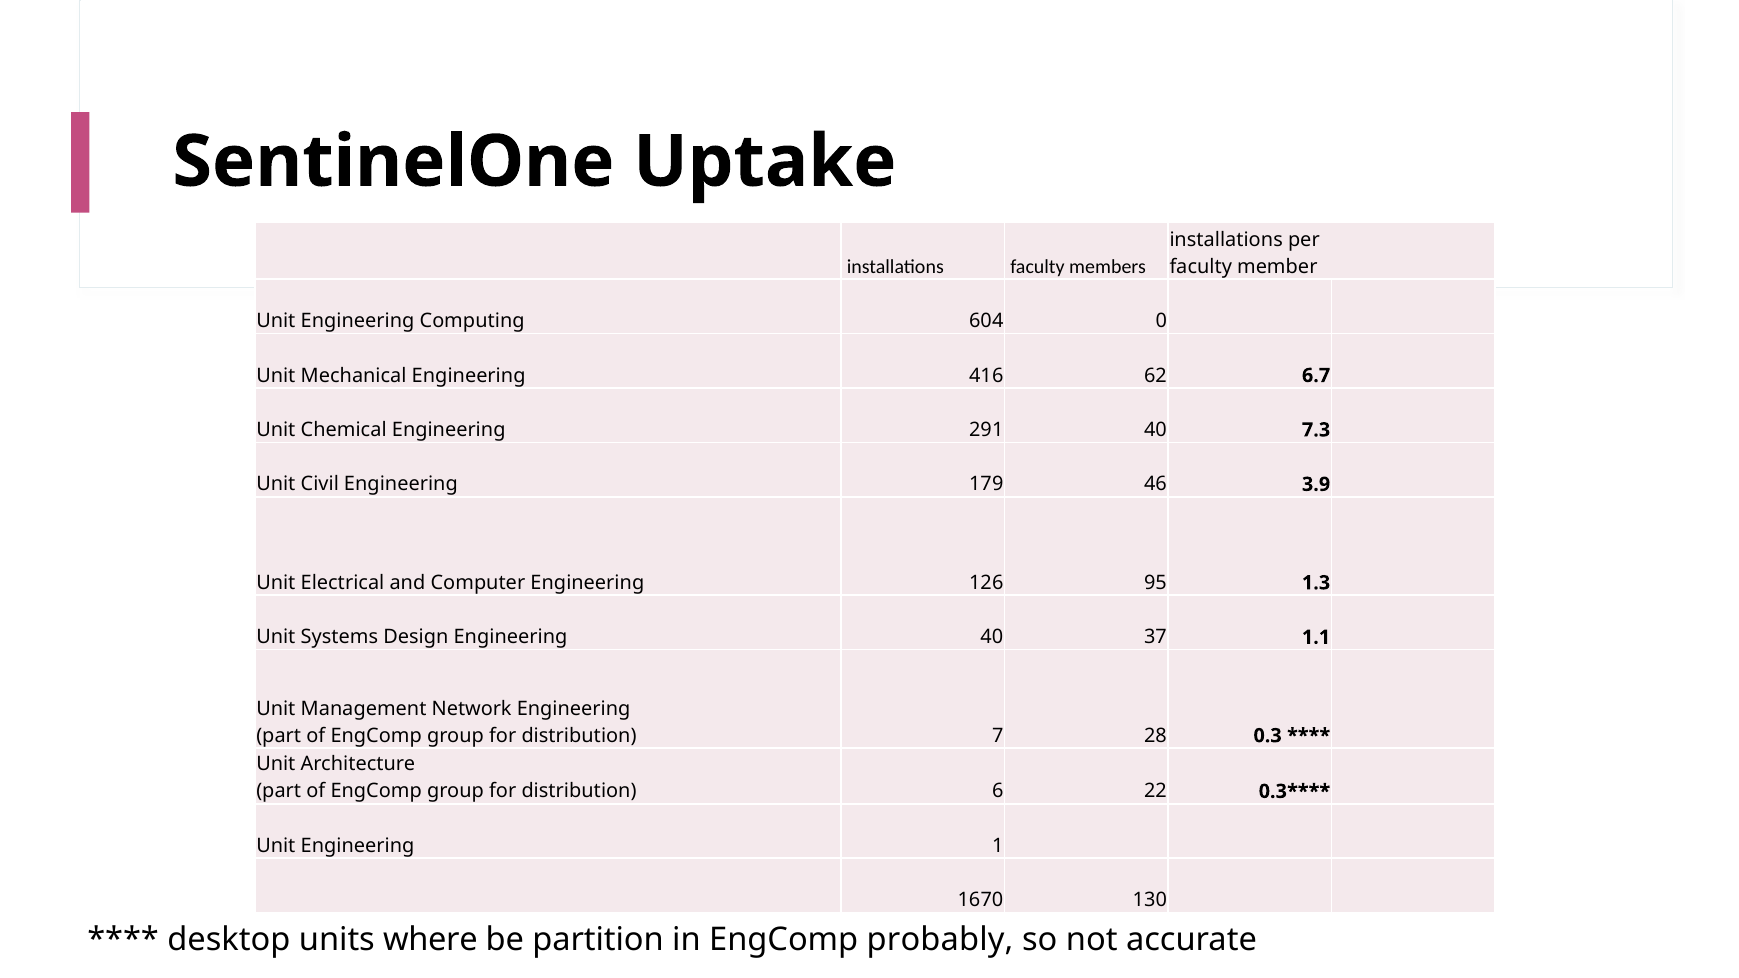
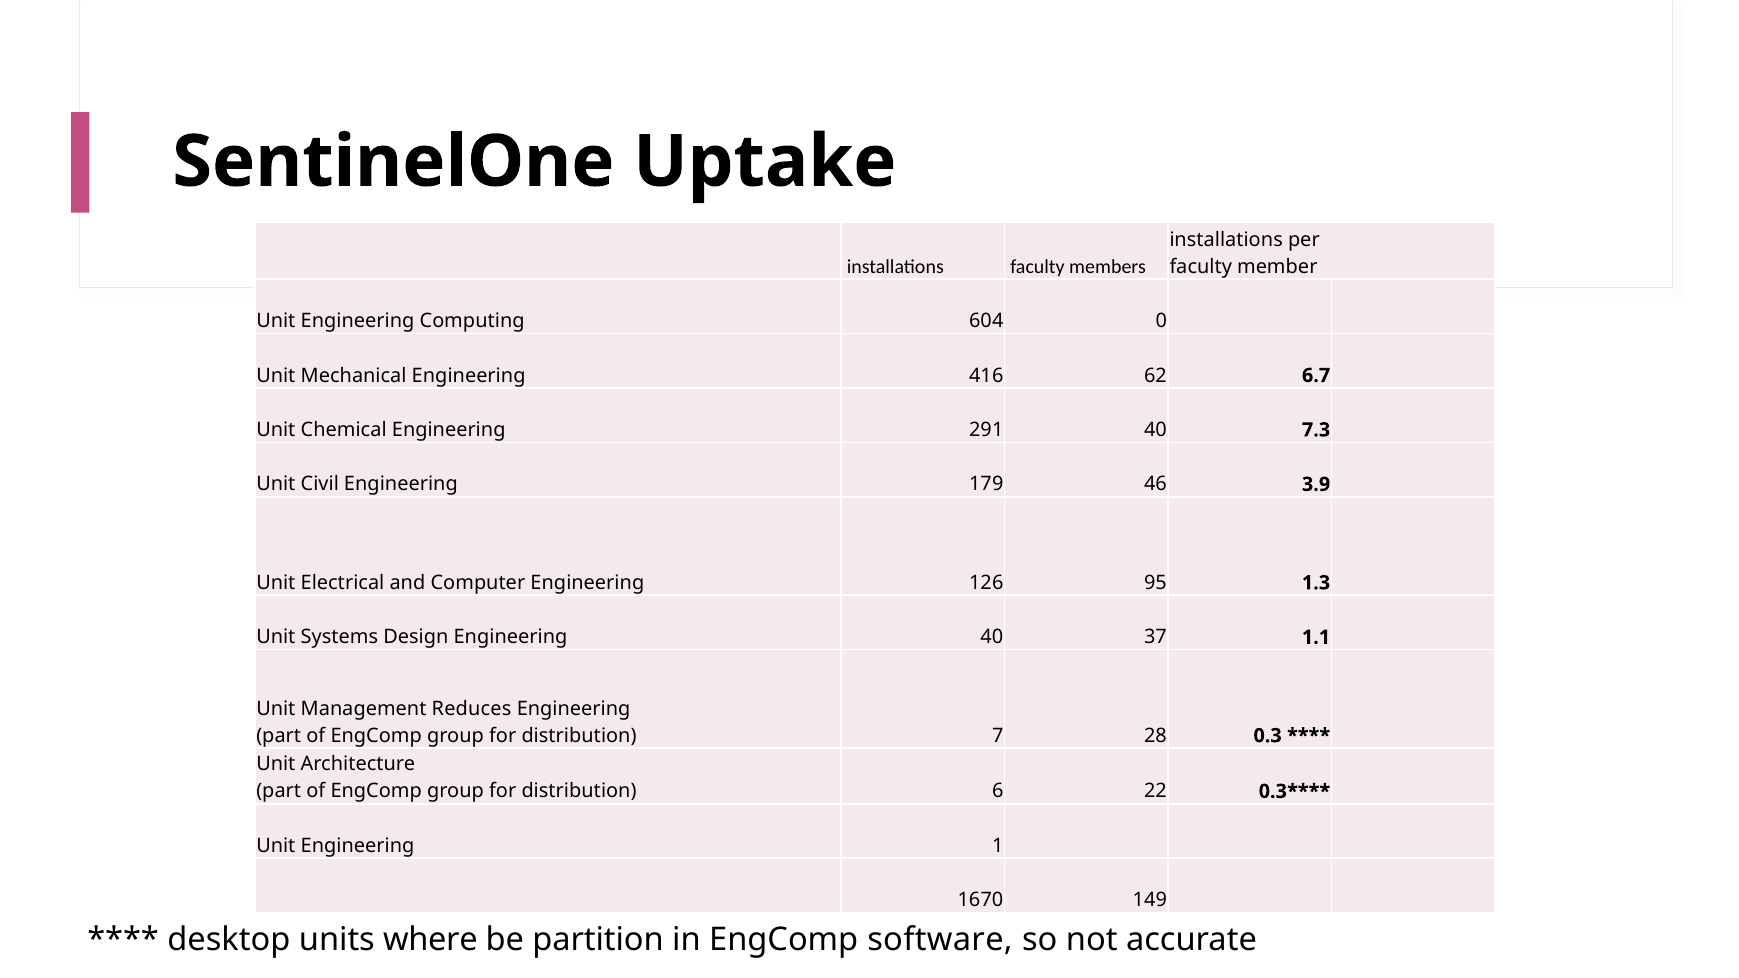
Network: Network -> Reduces
130: 130 -> 149
probably: probably -> software
